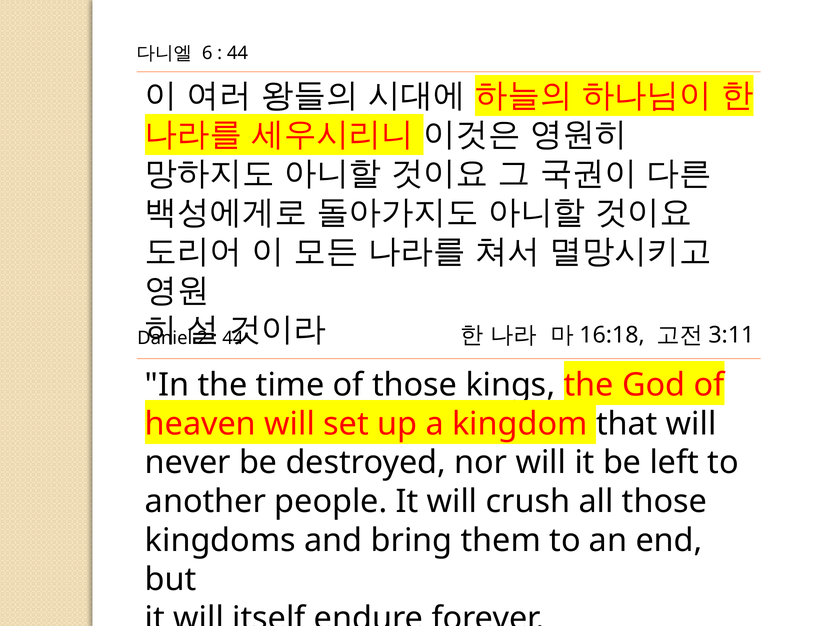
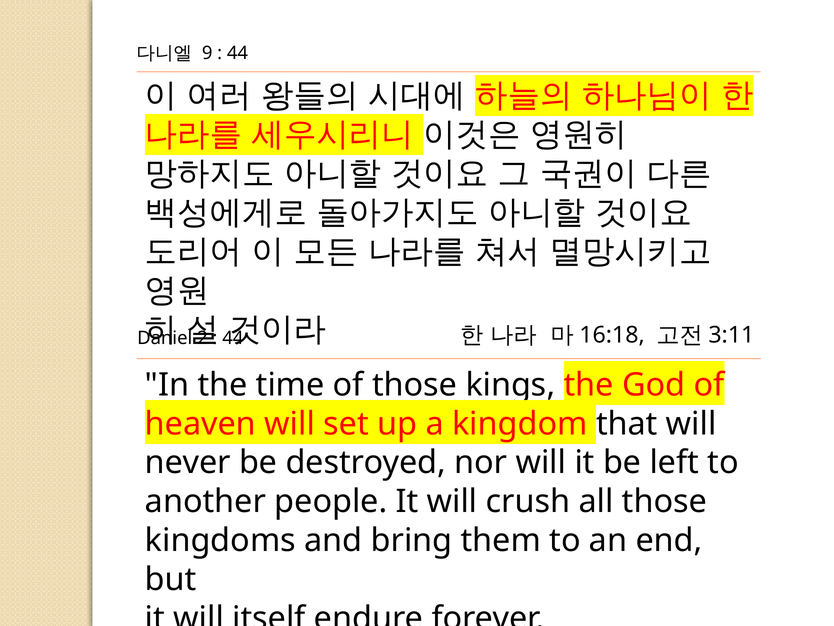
6: 6 -> 9
